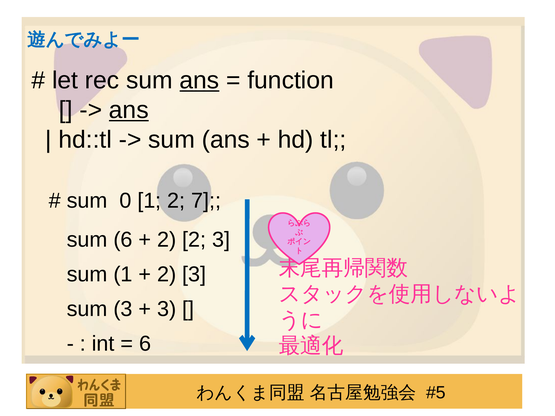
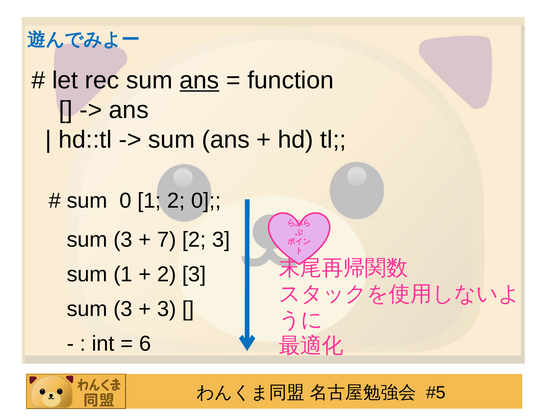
ans at (129, 110) underline: present -> none
2 7: 7 -> 0
6 at (123, 240): 6 -> 3
2 at (167, 240): 2 -> 7
